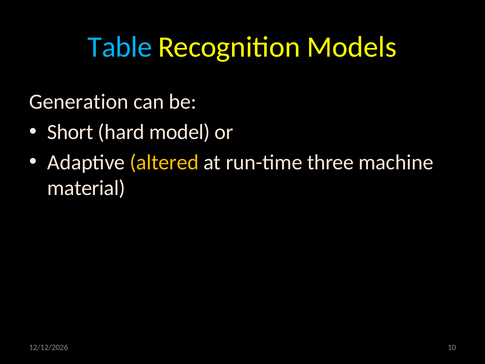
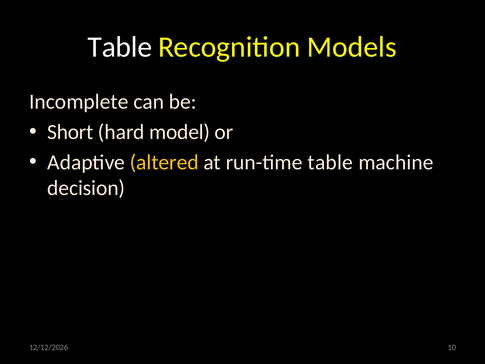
Table at (120, 47) colour: light blue -> white
Generation: Generation -> Incomplete
run-time three: three -> table
material: material -> decision
